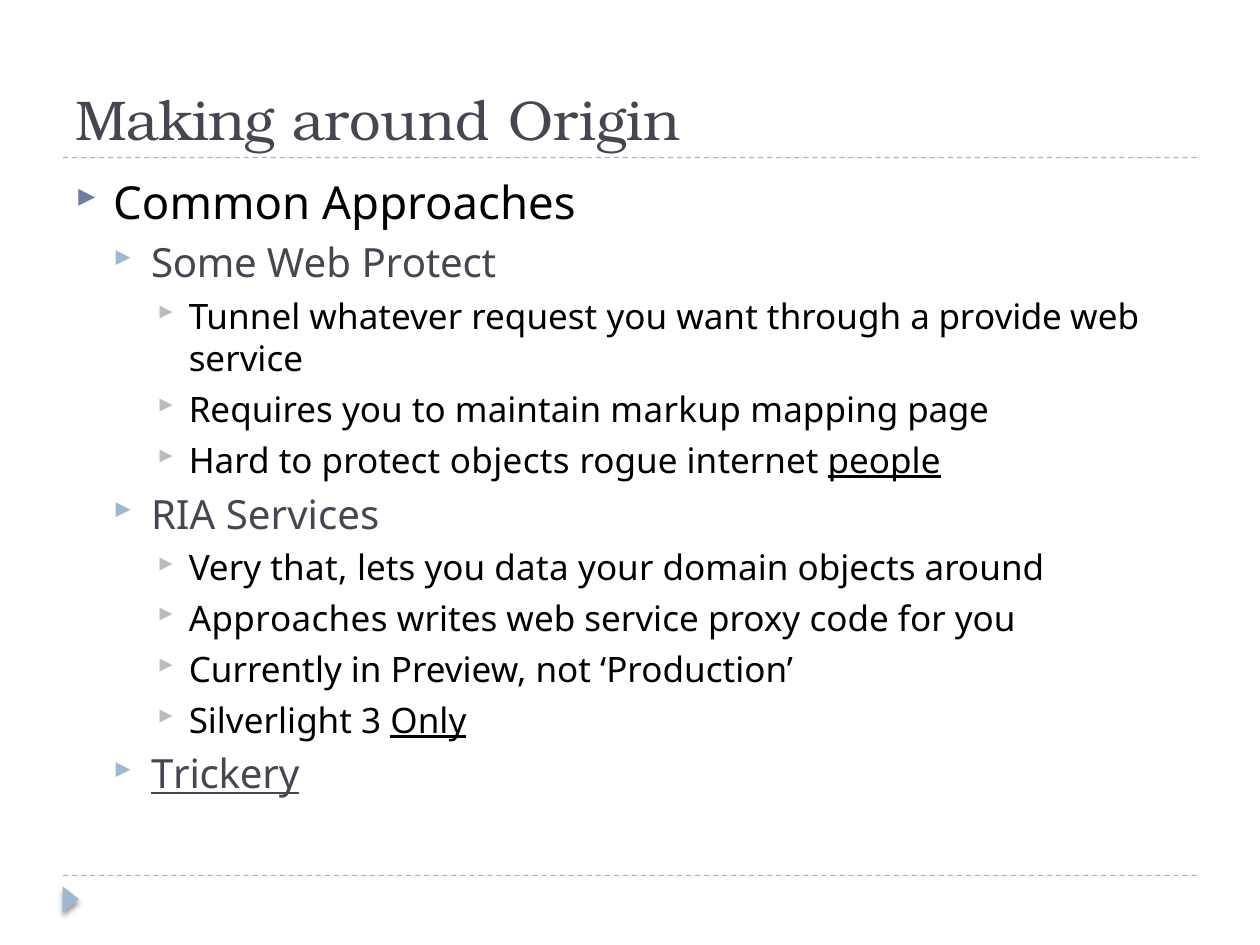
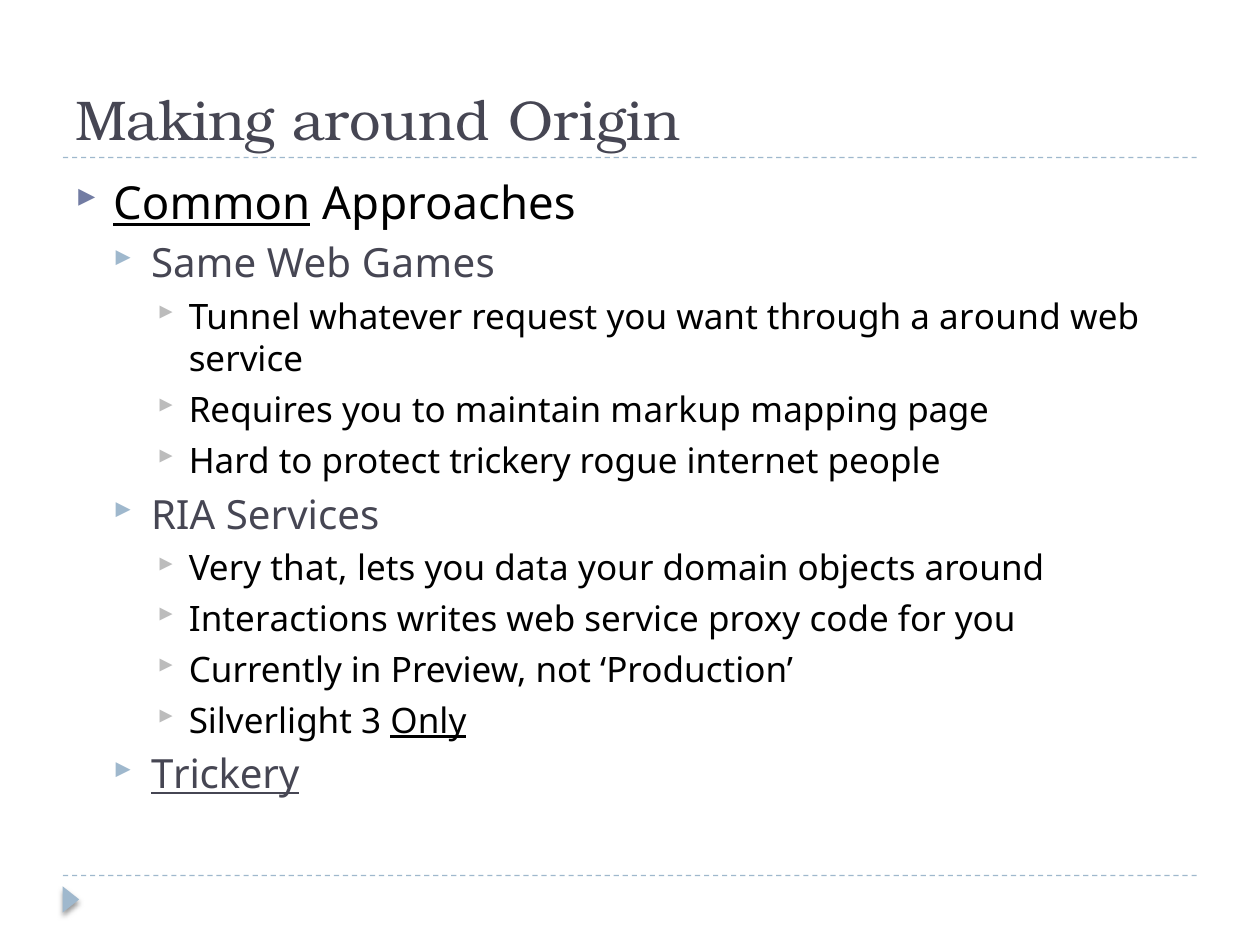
Common underline: none -> present
Some: Some -> Same
Web Protect: Protect -> Games
a provide: provide -> around
protect objects: objects -> trickery
people underline: present -> none
Approaches at (288, 620): Approaches -> Interactions
